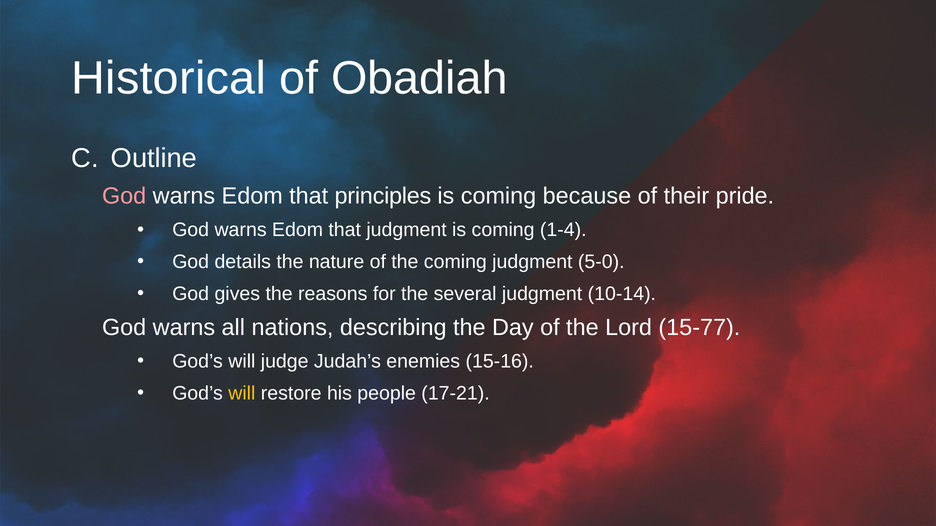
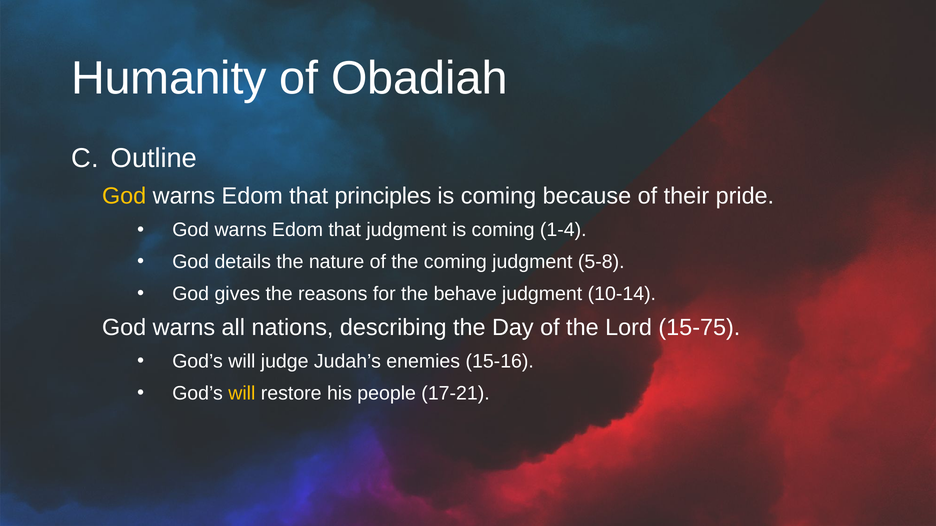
Historical: Historical -> Humanity
God at (124, 196) colour: pink -> yellow
5-0: 5-0 -> 5-8
several: several -> behave
15-77: 15-77 -> 15-75
